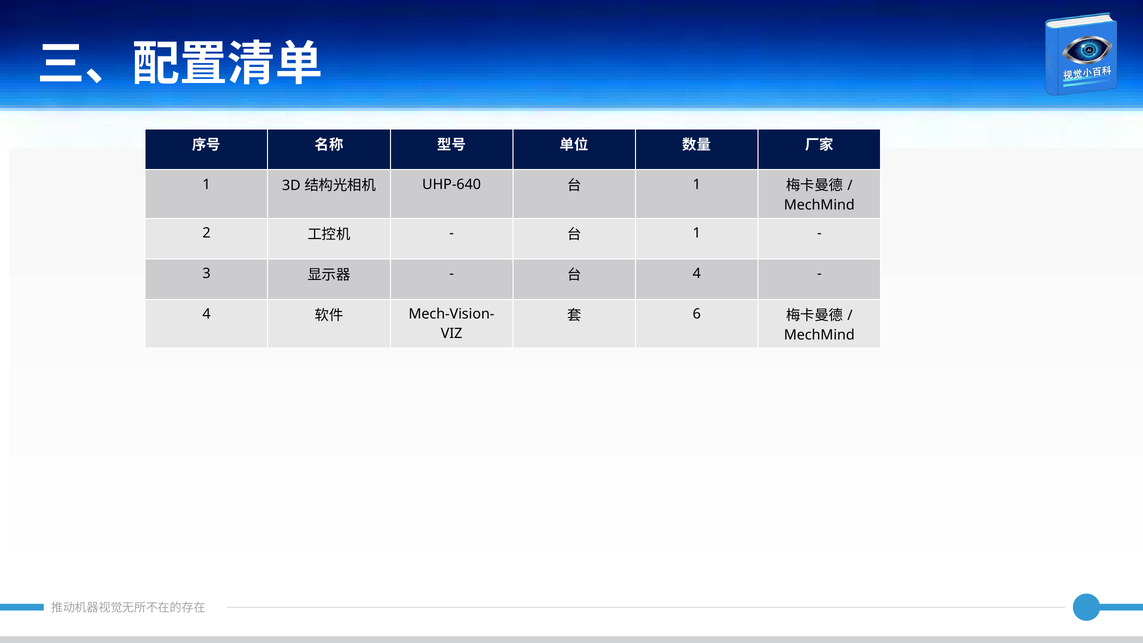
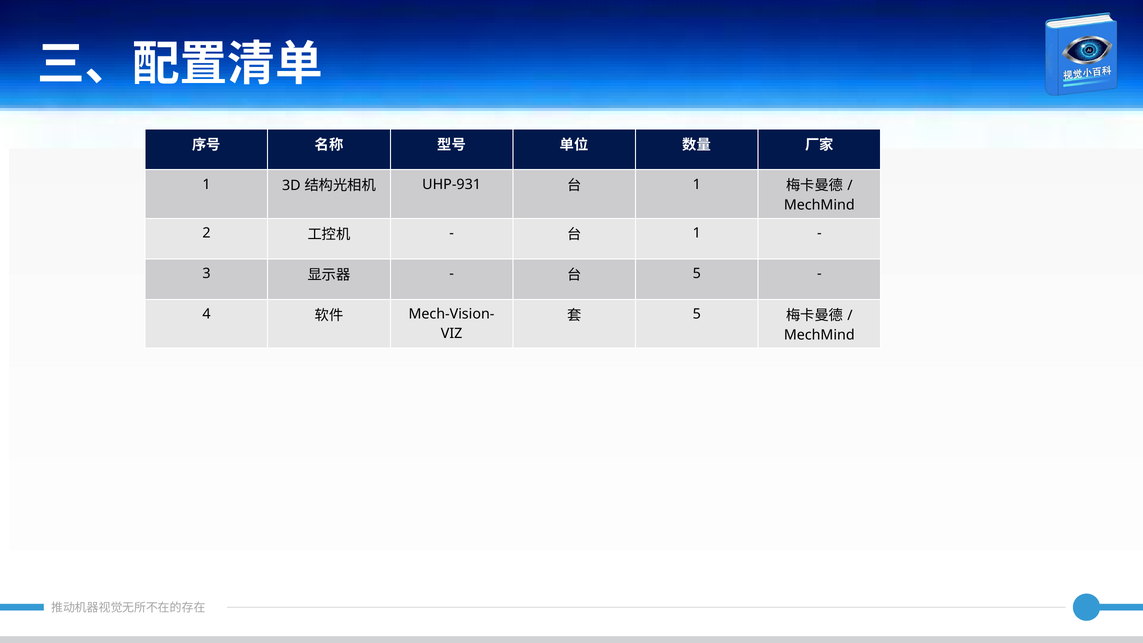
UHP-640: UHP-640 -> UHP-931
4 at (697, 274): 4 -> 5
6 at (697, 314): 6 -> 5
